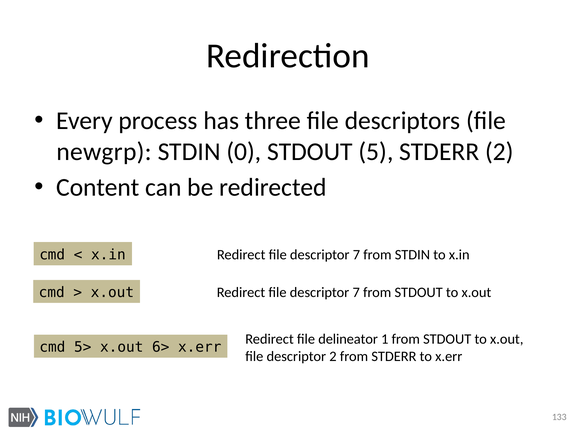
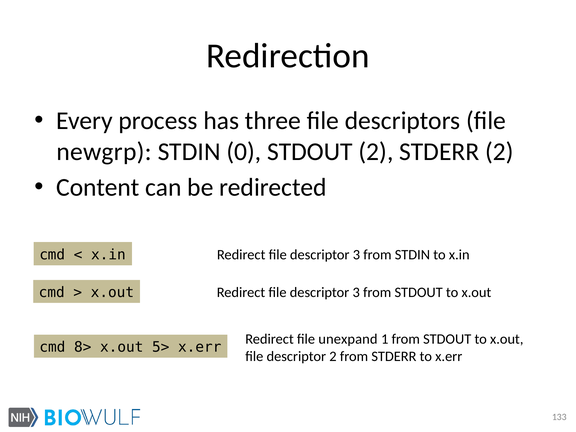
STDOUT 5: 5 -> 2
7 at (356, 255): 7 -> 3
7 at (356, 292): 7 -> 3
delineator: delineator -> unexpand
5>: 5> -> 8>
6>: 6> -> 5>
